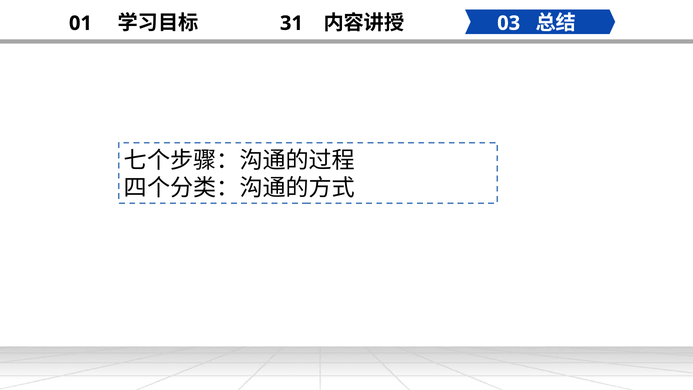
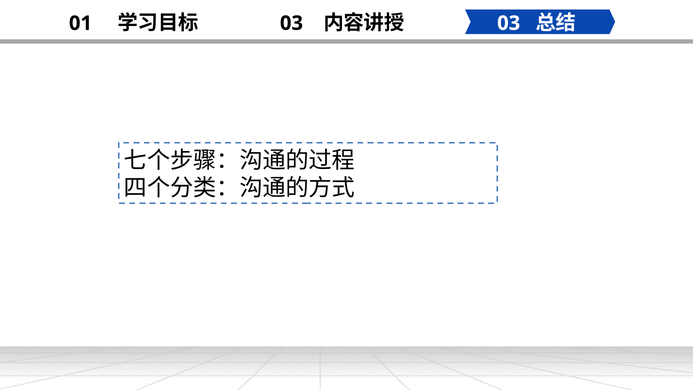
31 at (291, 23): 31 -> 03
